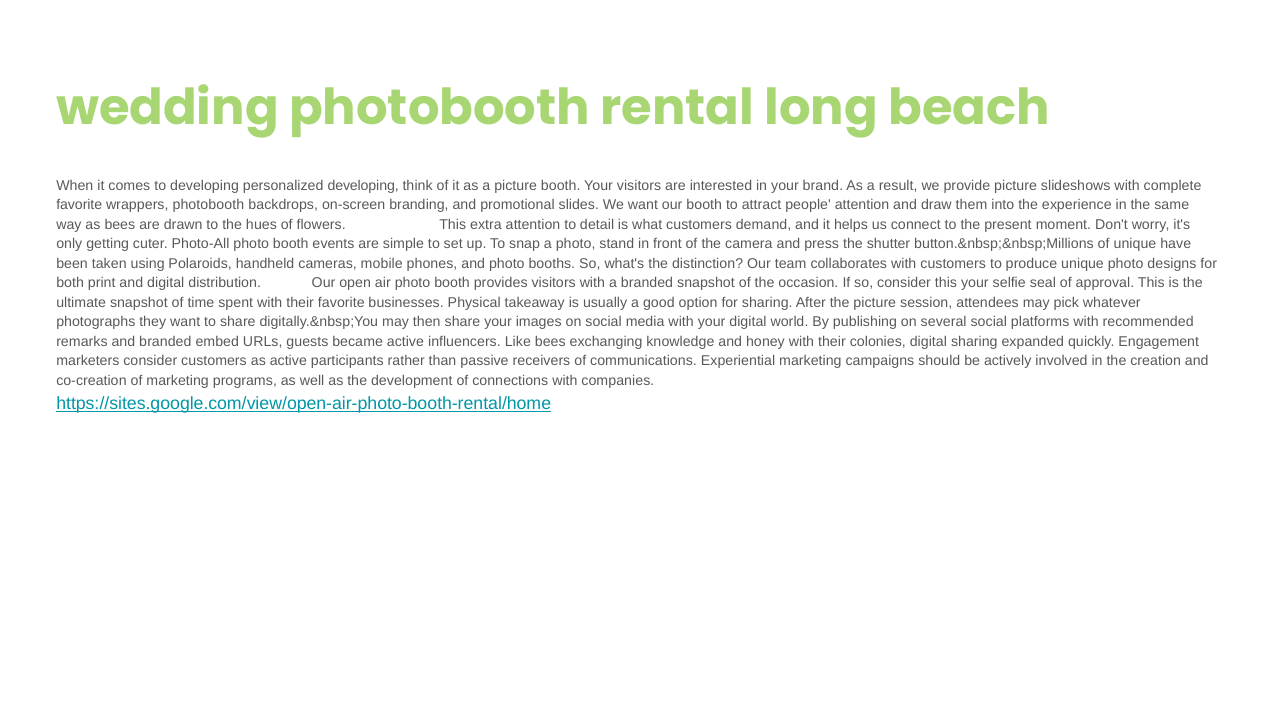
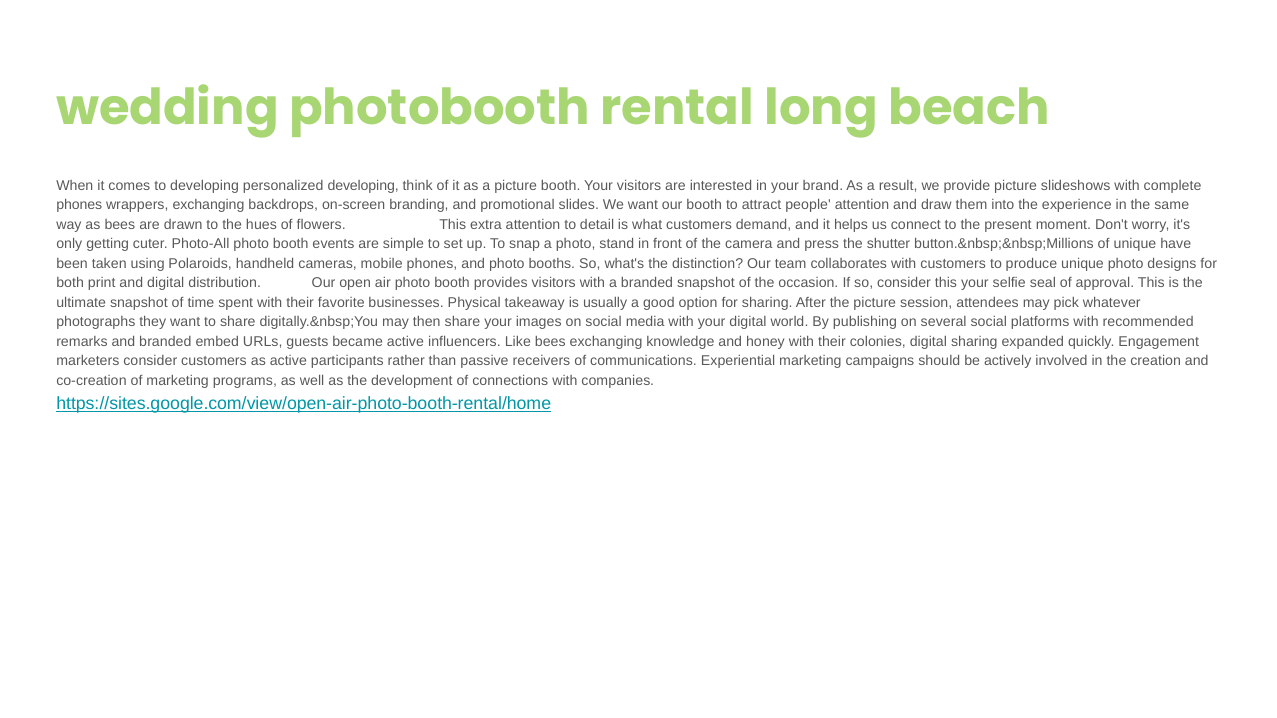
favorite at (79, 205): favorite -> phones
wrappers photobooth: photobooth -> exchanging
